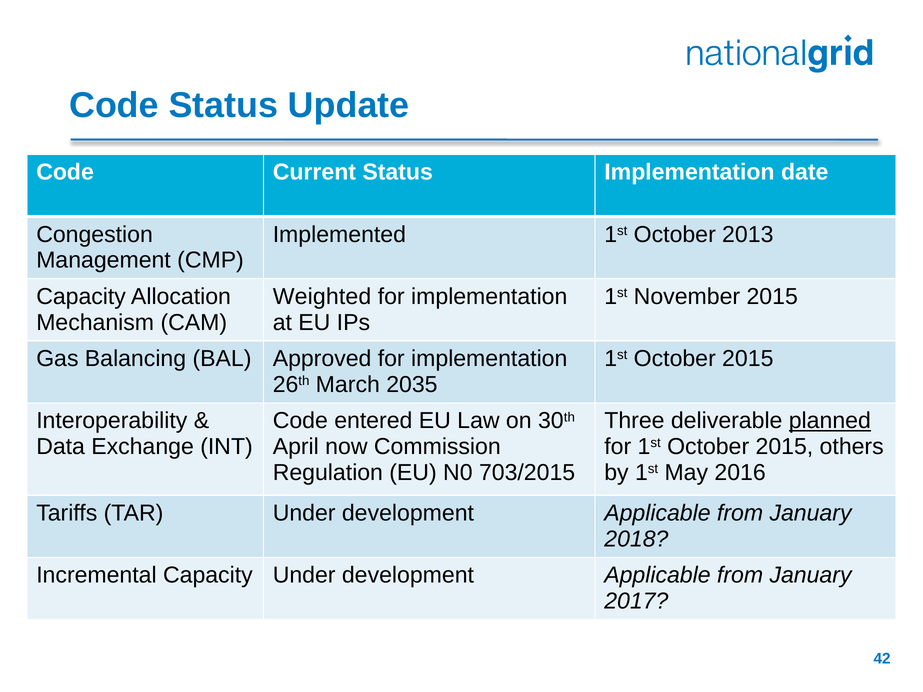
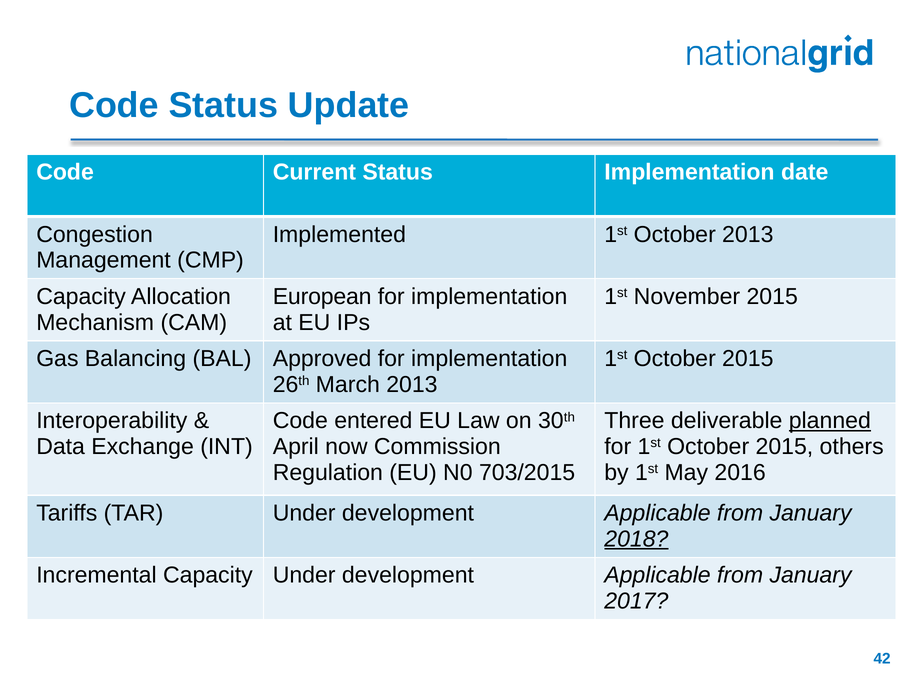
Weighted: Weighted -> European
March 2035: 2035 -> 2013
2018 underline: none -> present
